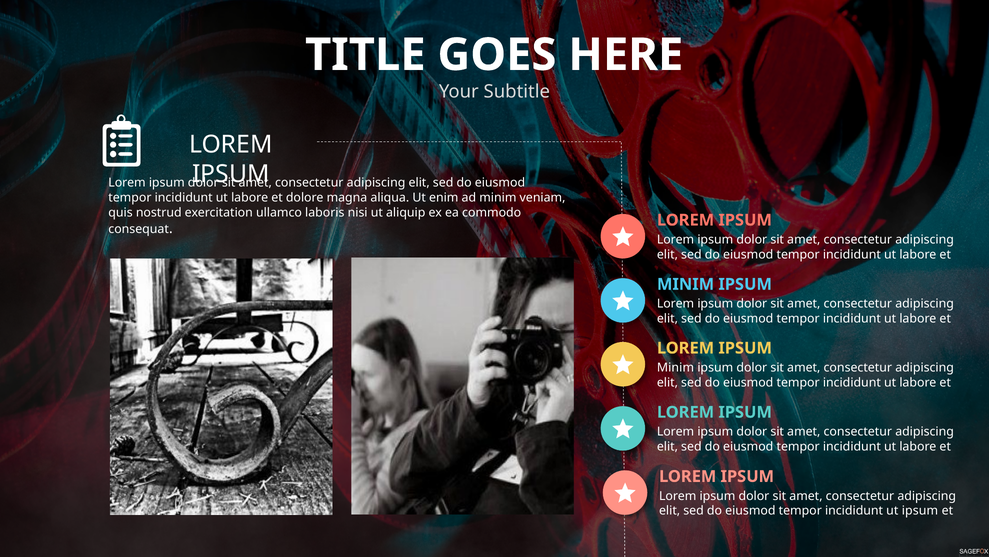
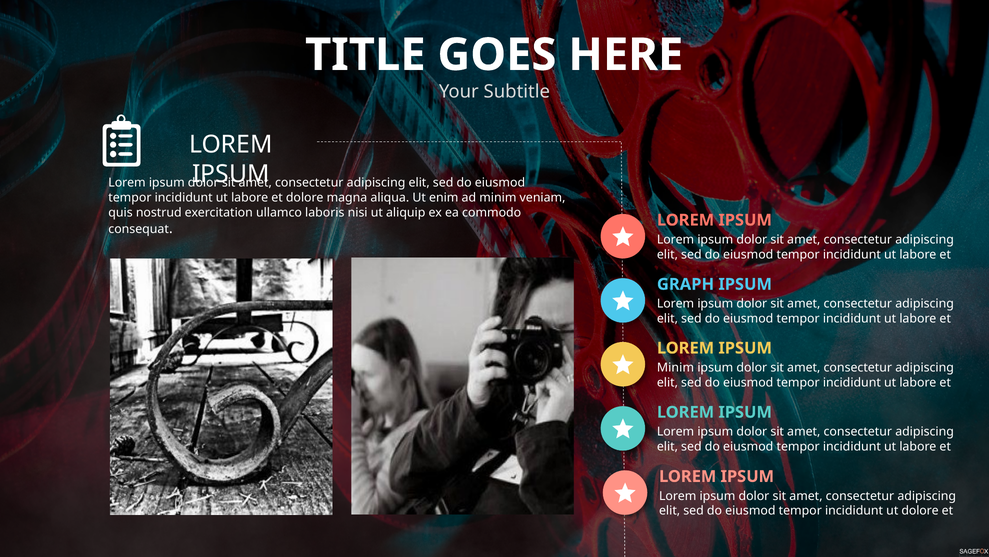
MINIM at (686, 284): MINIM -> GRAPH
ut ipsum: ipsum -> dolore
